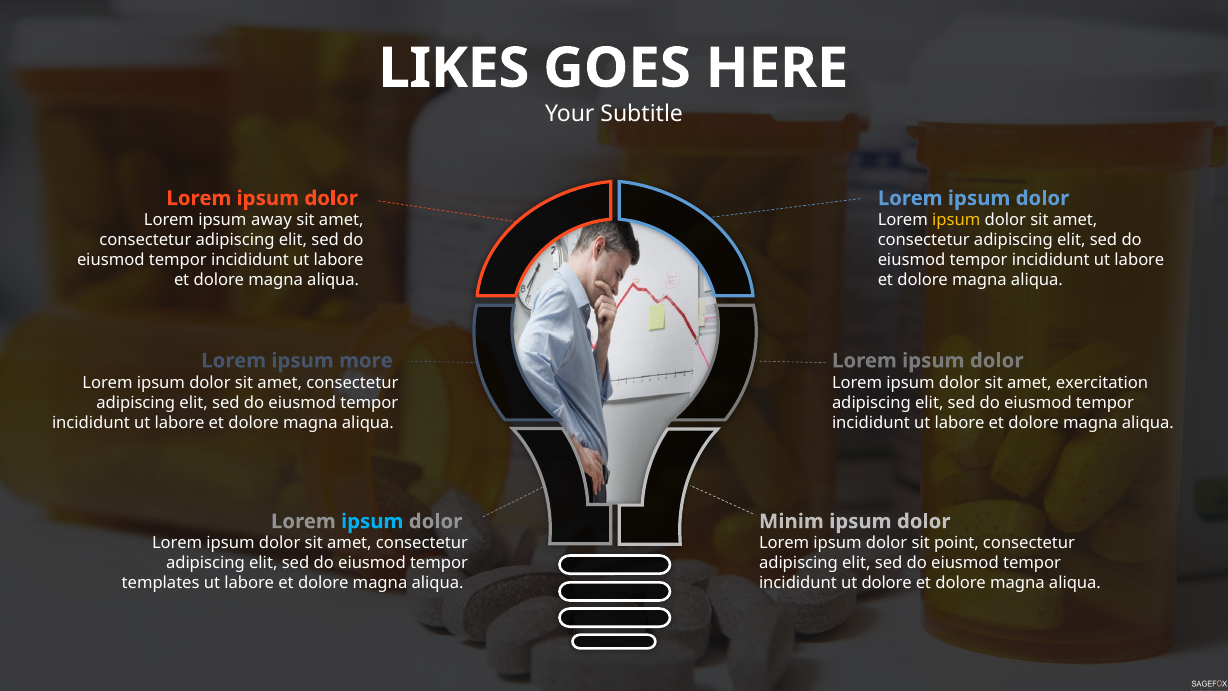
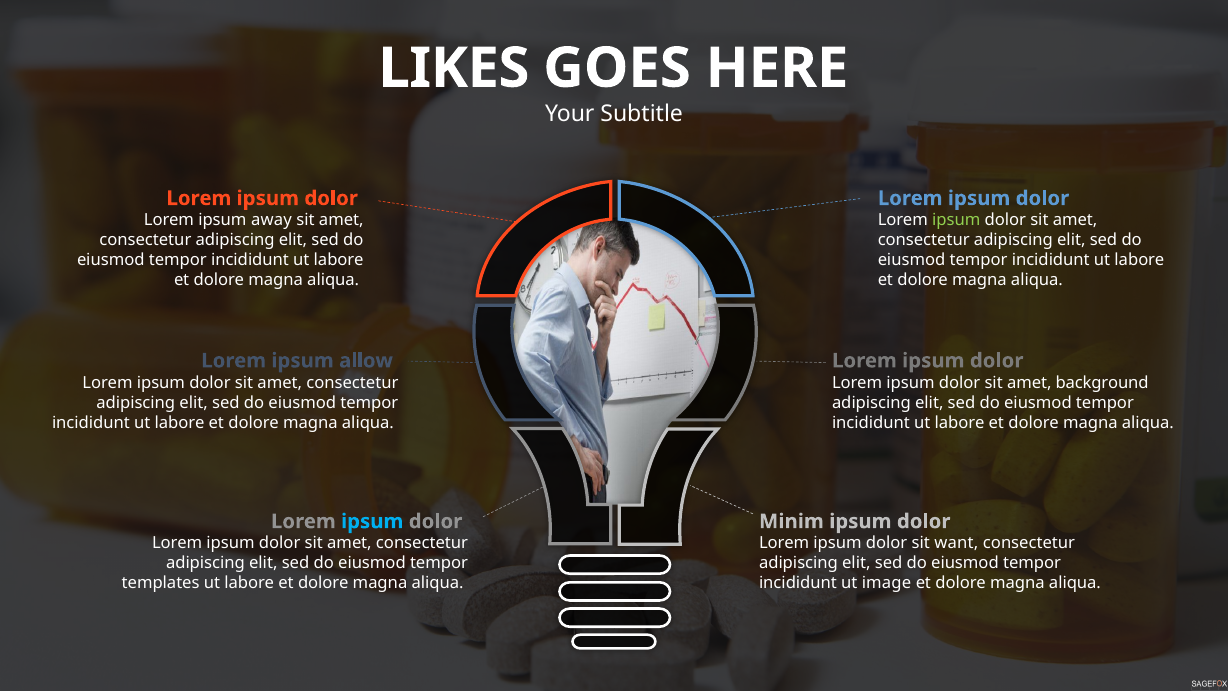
ipsum at (956, 220) colour: yellow -> light green
more: more -> allow
exercitation: exercitation -> background
point: point -> want
ut dolore: dolore -> image
